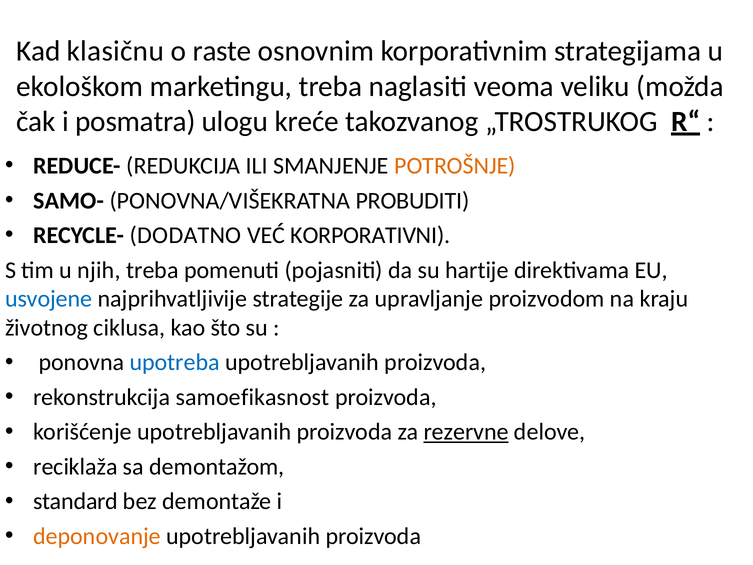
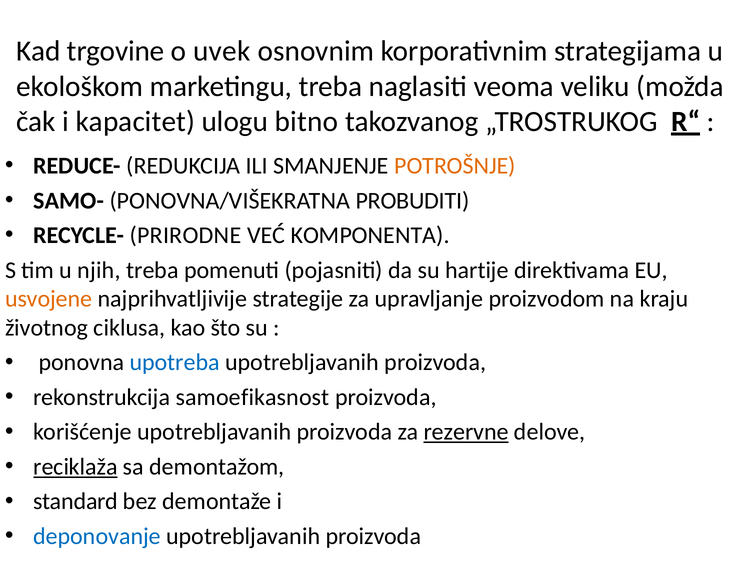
klasičnu: klasičnu -> trgovine
raste: raste -> uvek
posmatra: posmatra -> kapacitet
kreće: kreće -> bitno
DODATNO: DODATNO -> PRIRODNE
KORPORATIVNI: KORPORATIVNI -> KOMPONENTA
usvojene colour: blue -> orange
reciklaža underline: none -> present
deponovanje colour: orange -> blue
